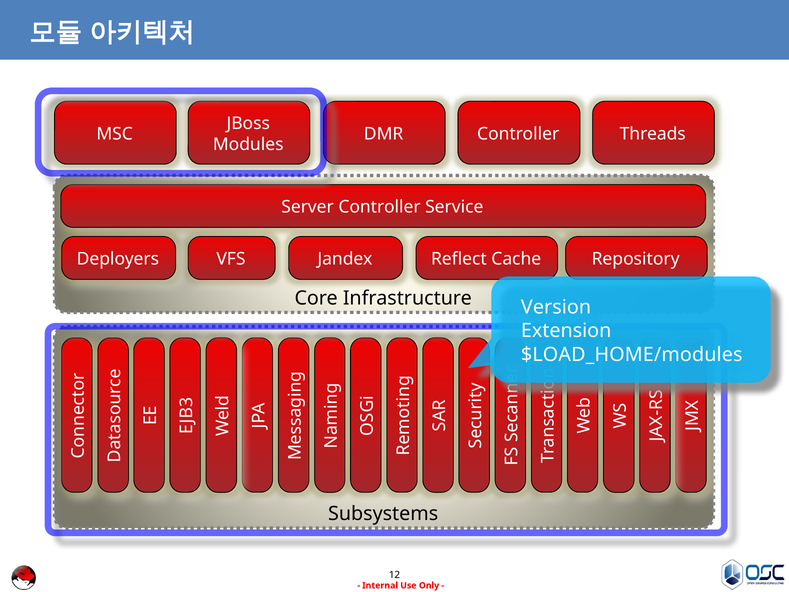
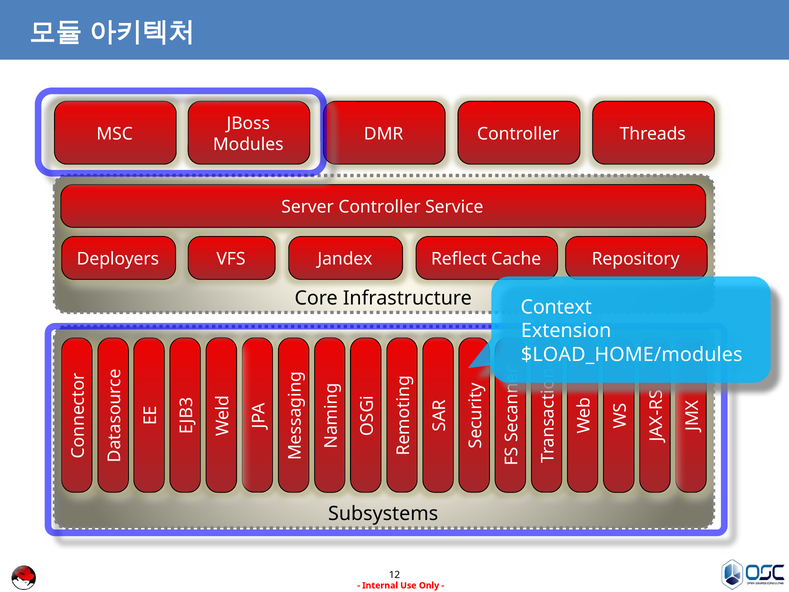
Version: Version -> Context
